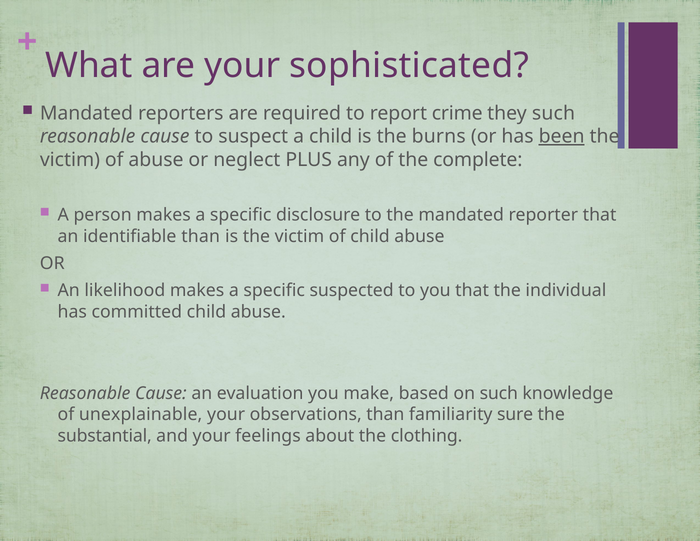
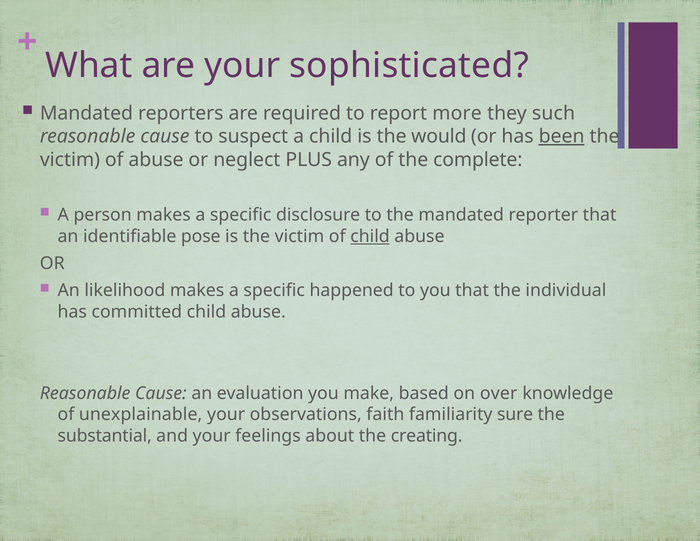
crime: crime -> more
burns: burns -> would
identifiable than: than -> pose
child at (370, 236) underline: none -> present
suspected: suspected -> happened
on such: such -> over
observations than: than -> faith
clothing: clothing -> creating
